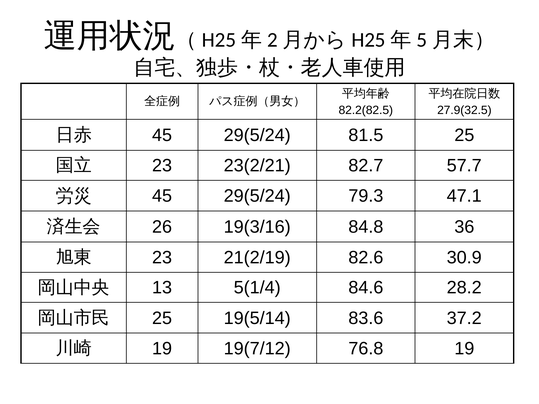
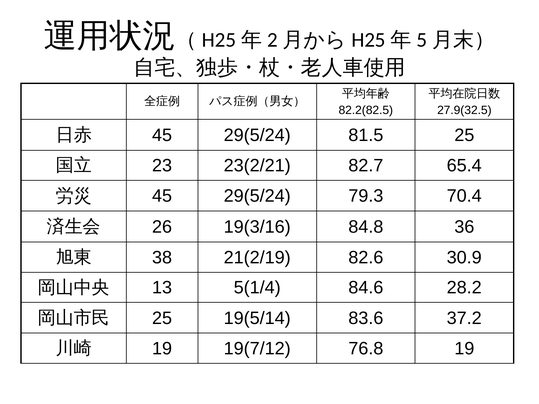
57.7: 57.7 -> 65.4
47.1: 47.1 -> 70.4
23 at (162, 258): 23 -> 38
